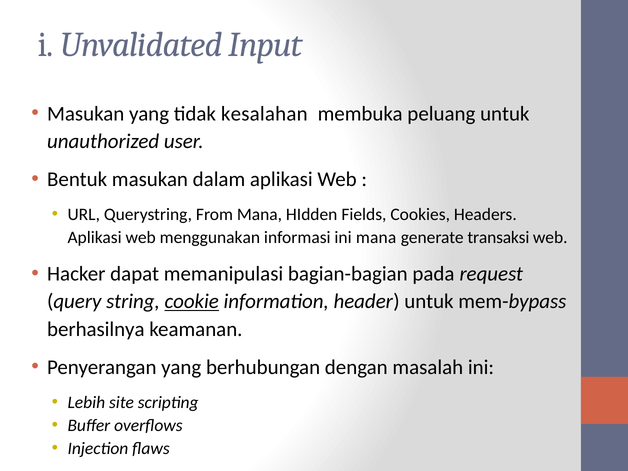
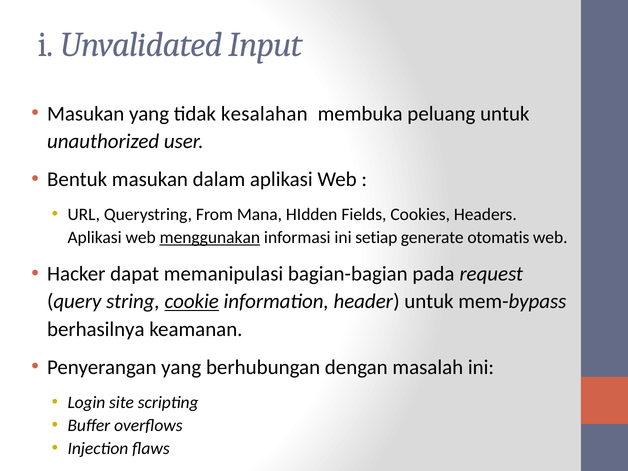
menggunakan underline: none -> present
ini mana: mana -> setiap
transaksi: transaksi -> otomatis
Lebih: Lebih -> Login
